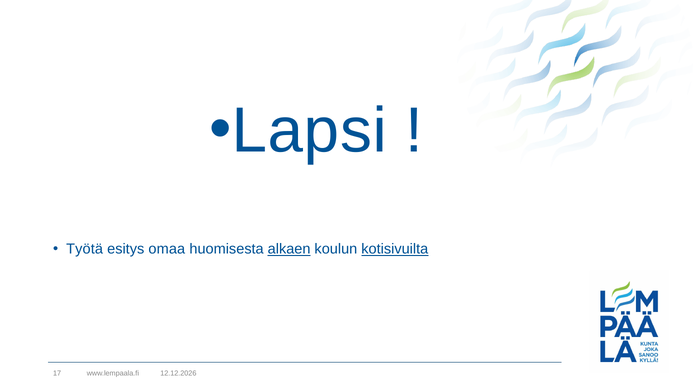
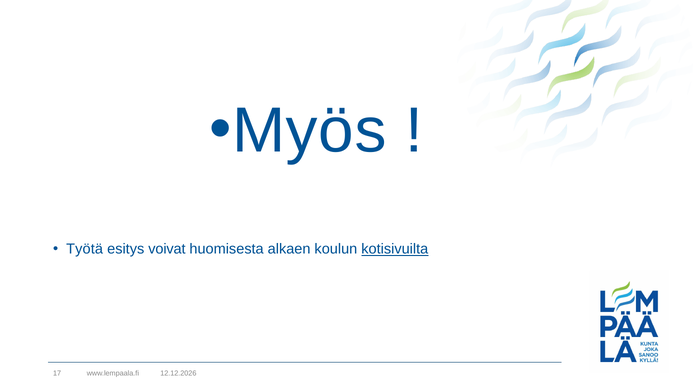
Lapsi: Lapsi -> Myös
omaa: omaa -> voivat
alkaen underline: present -> none
